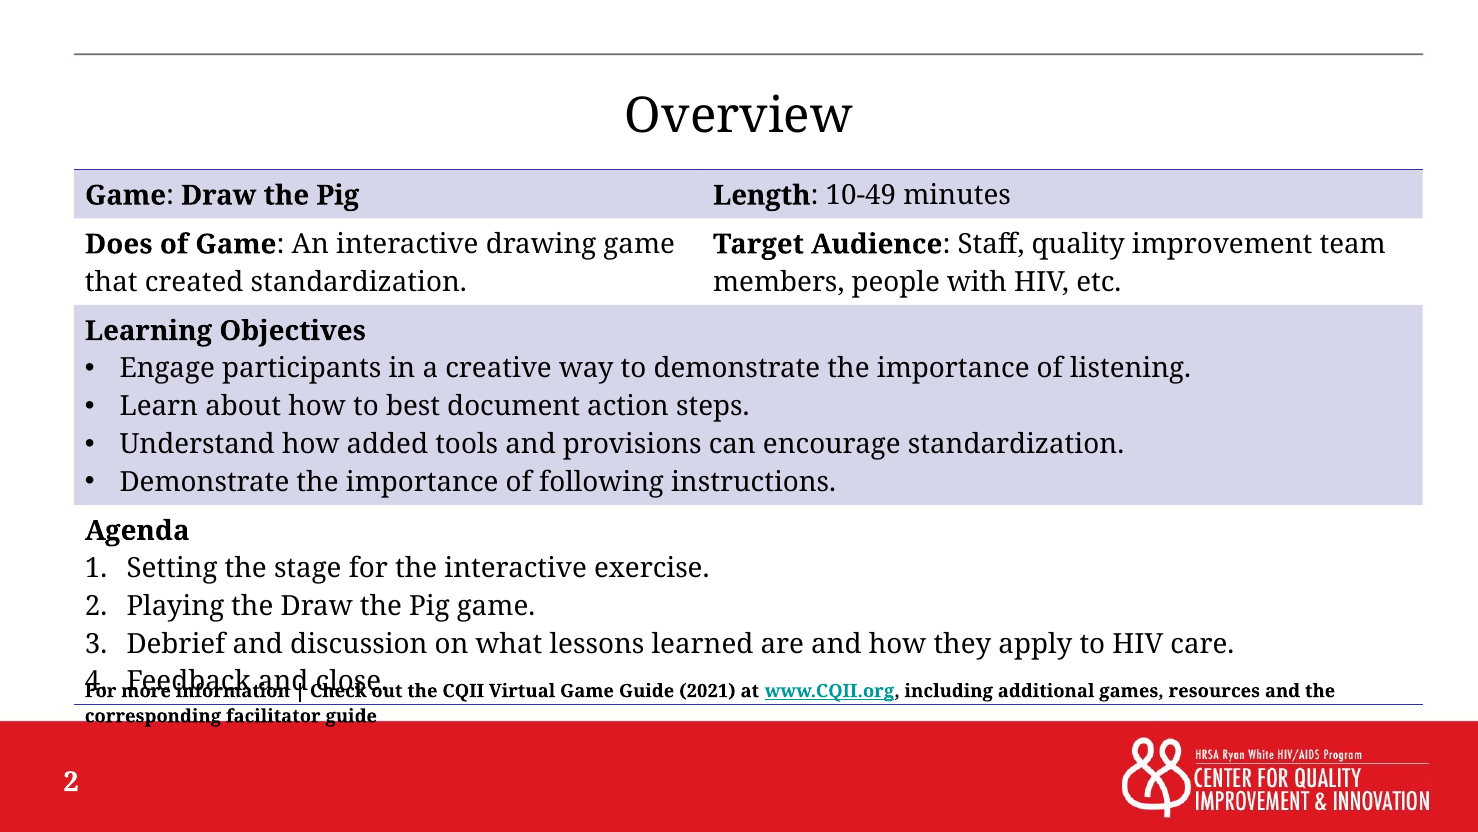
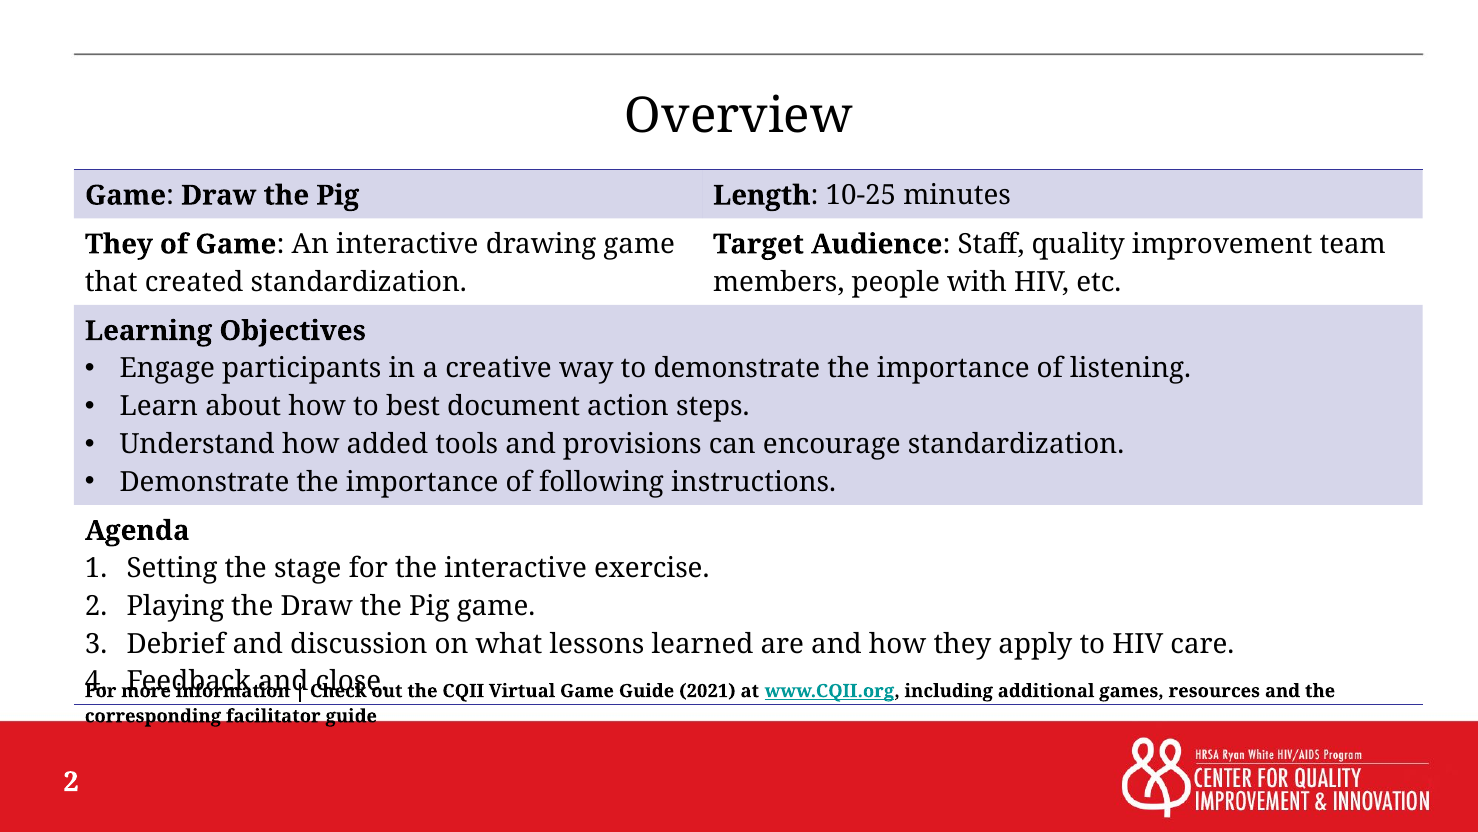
10-49: 10-49 -> 10-25
Does at (119, 244): Does -> They
